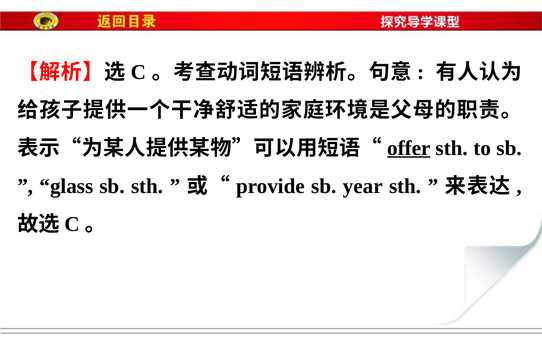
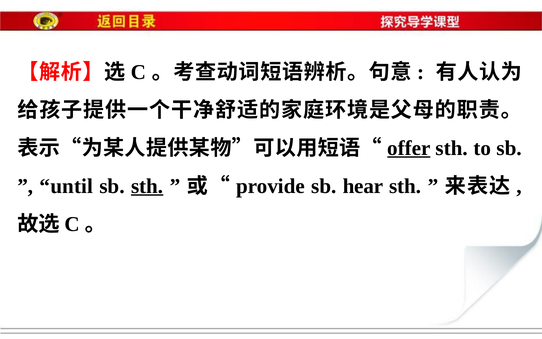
glass: glass -> until
sth at (147, 186) underline: none -> present
year: year -> hear
